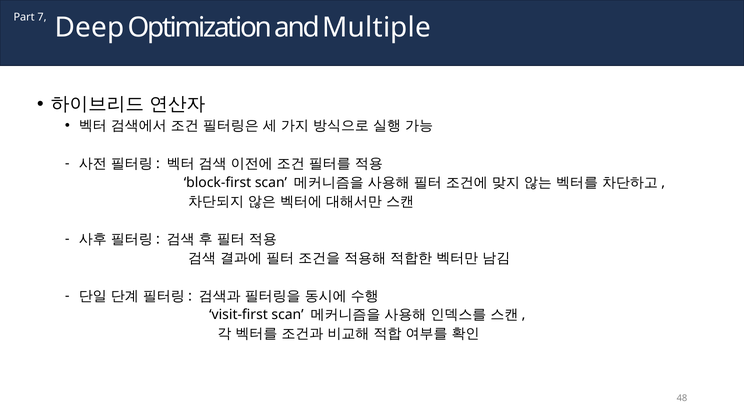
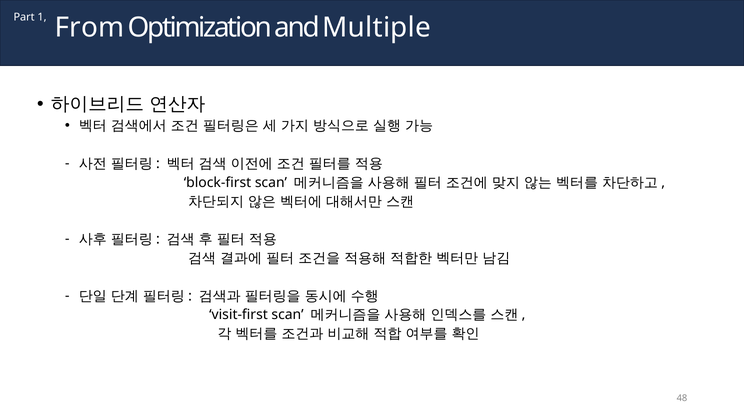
7: 7 -> 1
Deep: Deep -> From
